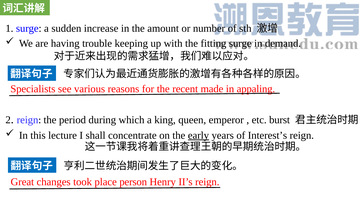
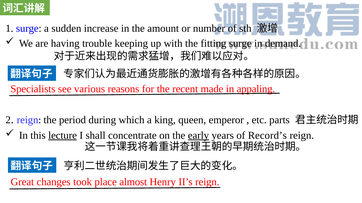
burst: burst -> parts
lecture underline: none -> present
Interest’s: Interest’s -> Record’s
person: person -> almost
